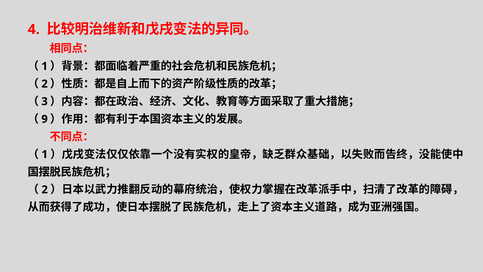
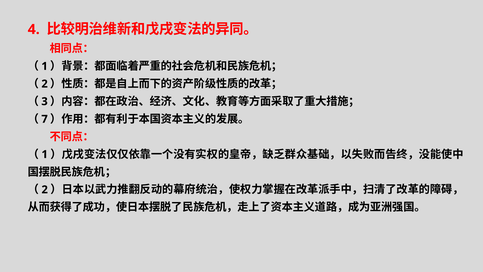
9: 9 -> 7
